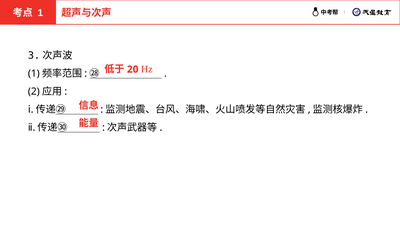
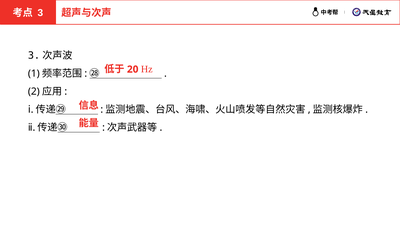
1 at (40, 13): 1 -> 3
